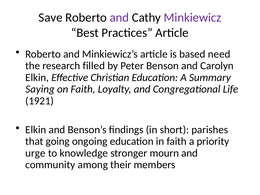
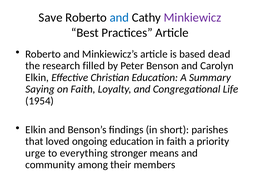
and at (119, 18) colour: purple -> blue
need: need -> dead
1921: 1921 -> 1954
going: going -> loved
knowledge: knowledge -> everything
mourn: mourn -> means
